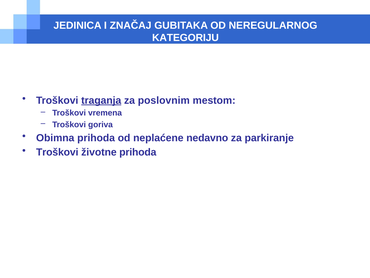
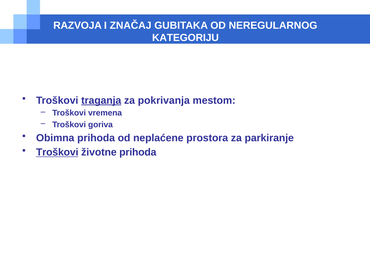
JEDINICA: JEDINICA -> RAZVOJA
poslovnim: poslovnim -> pokrivanja
nedavno: nedavno -> prostora
Troškovi at (57, 152) underline: none -> present
